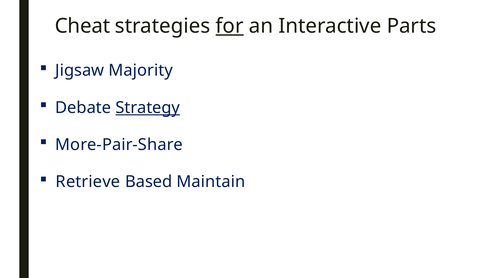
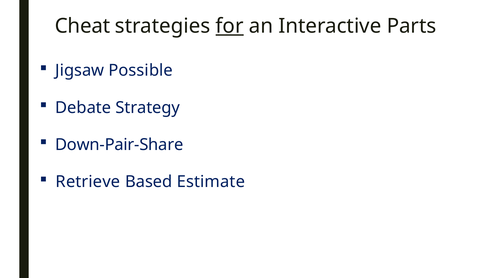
Majority: Majority -> Possible
Strategy underline: present -> none
More-Pair-Share: More-Pair-Share -> Down-Pair-Share
Maintain: Maintain -> Estimate
